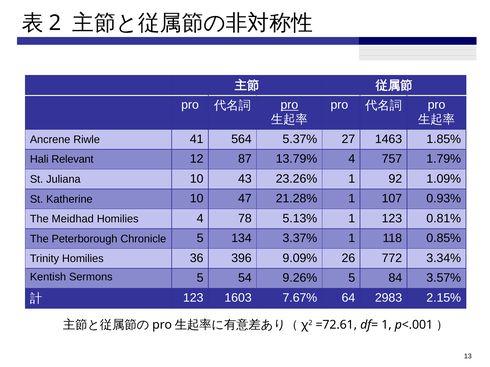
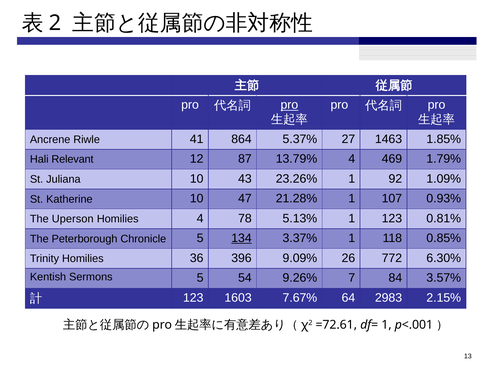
564: 564 -> 864
757: 757 -> 469
Meidhad: Meidhad -> Uperson
134 underline: none -> present
3.34%: 3.34% -> 6.30%
9.26% 5: 5 -> 7
